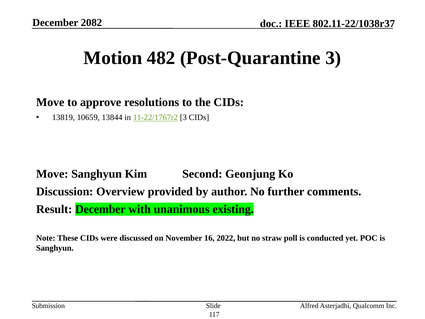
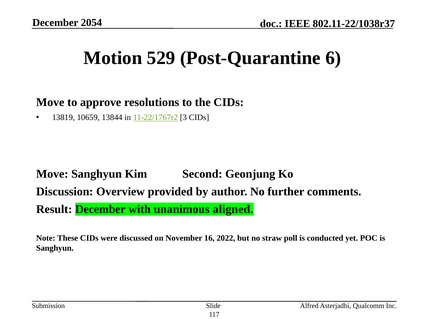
2082: 2082 -> 2054
482: 482 -> 529
Post-Quarantine 3: 3 -> 6
existing: existing -> aligned
